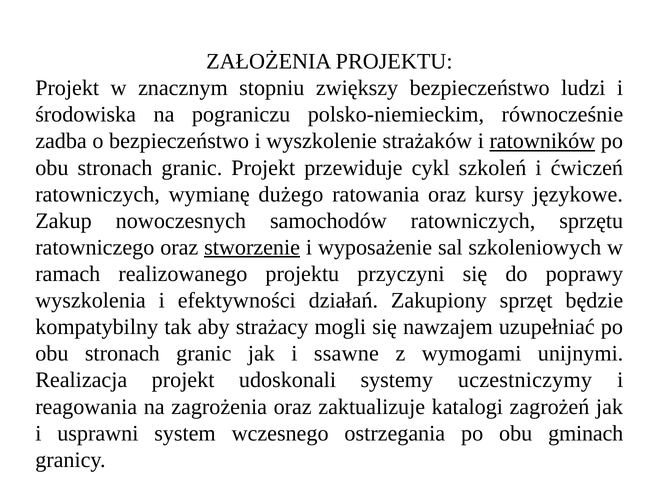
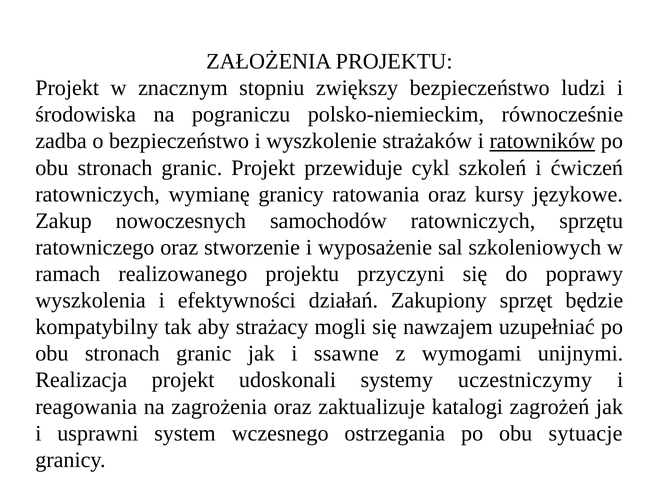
wymianę dużego: dużego -> granicy
stworzenie underline: present -> none
gminach: gminach -> sytuacje
